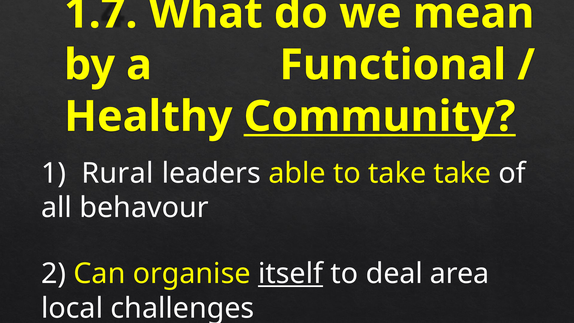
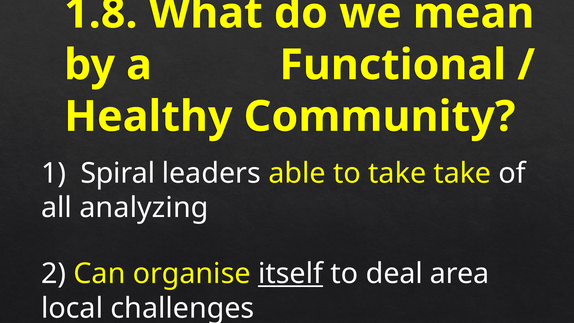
1.7: 1.7 -> 1.8
Community underline: present -> none
1 Rural: Rural -> Spiral
behavour: behavour -> analyzing
